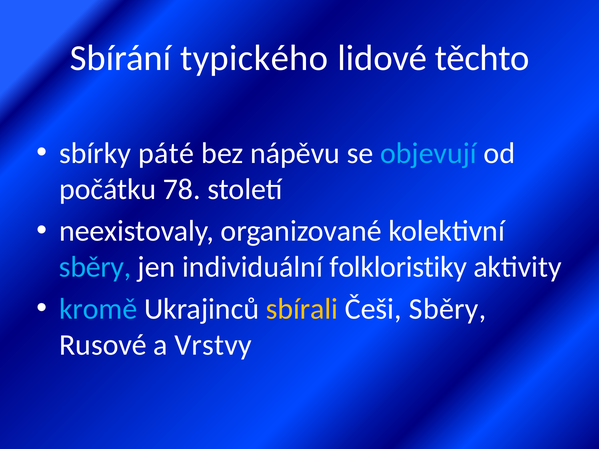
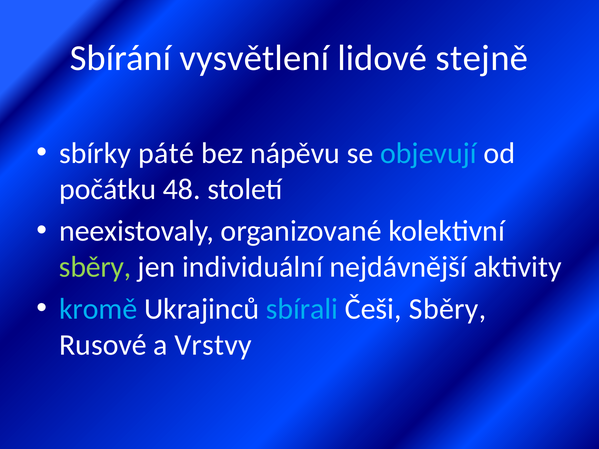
typického: typického -> vysvětlení
těchto: těchto -> stejně
78: 78 -> 48
sběry at (95, 267) colour: light blue -> light green
folkloristiky: folkloristiky -> nejdávnější
sbírali colour: yellow -> light blue
